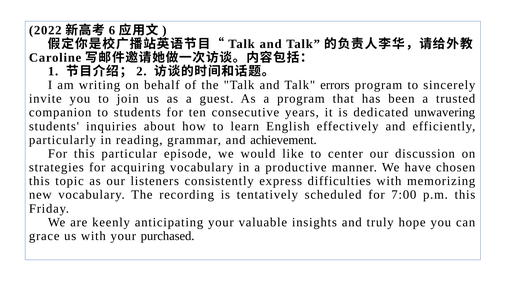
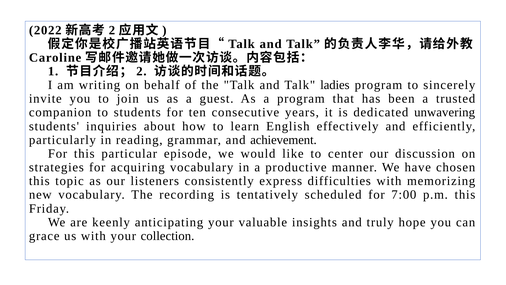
6 at (112, 30): 6 -> 2
errors: errors -> ladies
purchased: purchased -> collection
